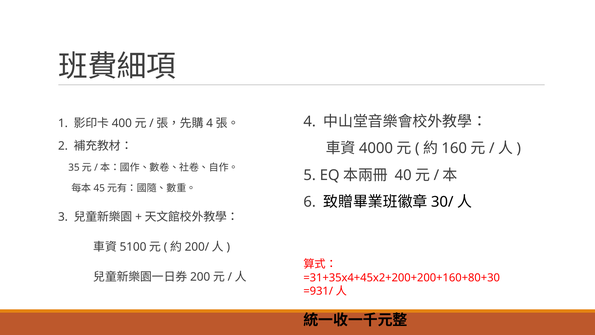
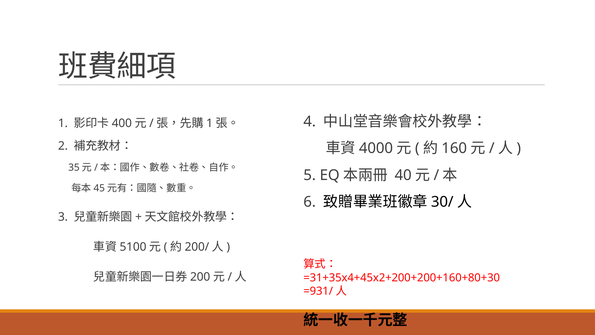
4 at (210, 123): 4 -> 1
